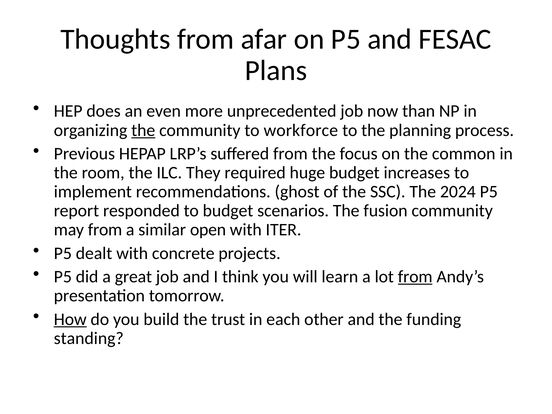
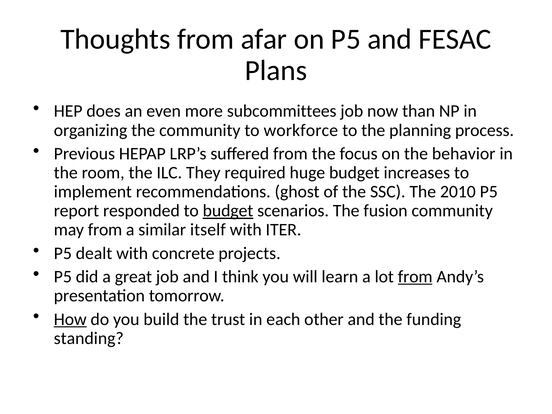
unprecedented: unprecedented -> subcommittees
the at (143, 130) underline: present -> none
common: common -> behavior
2024: 2024 -> 2010
budget at (228, 211) underline: none -> present
open: open -> itself
